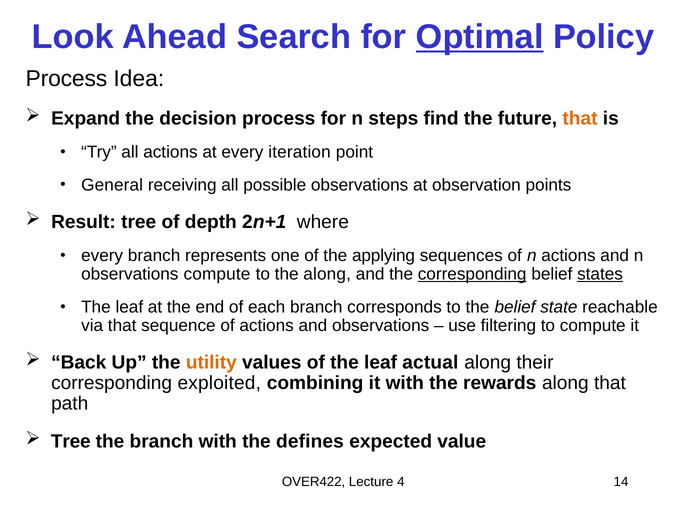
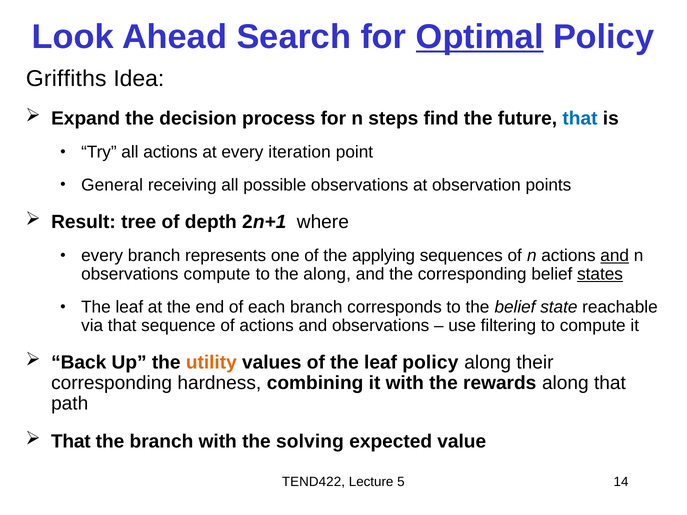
Process at (66, 79): Process -> Griffiths
that at (580, 118) colour: orange -> blue
and at (615, 256) underline: none -> present
corresponding at (472, 274) underline: present -> none
leaf actual: actual -> policy
exploited: exploited -> hardness
Tree at (71, 442): Tree -> That
defines: defines -> solving
OVER422: OVER422 -> TEND422
4: 4 -> 5
